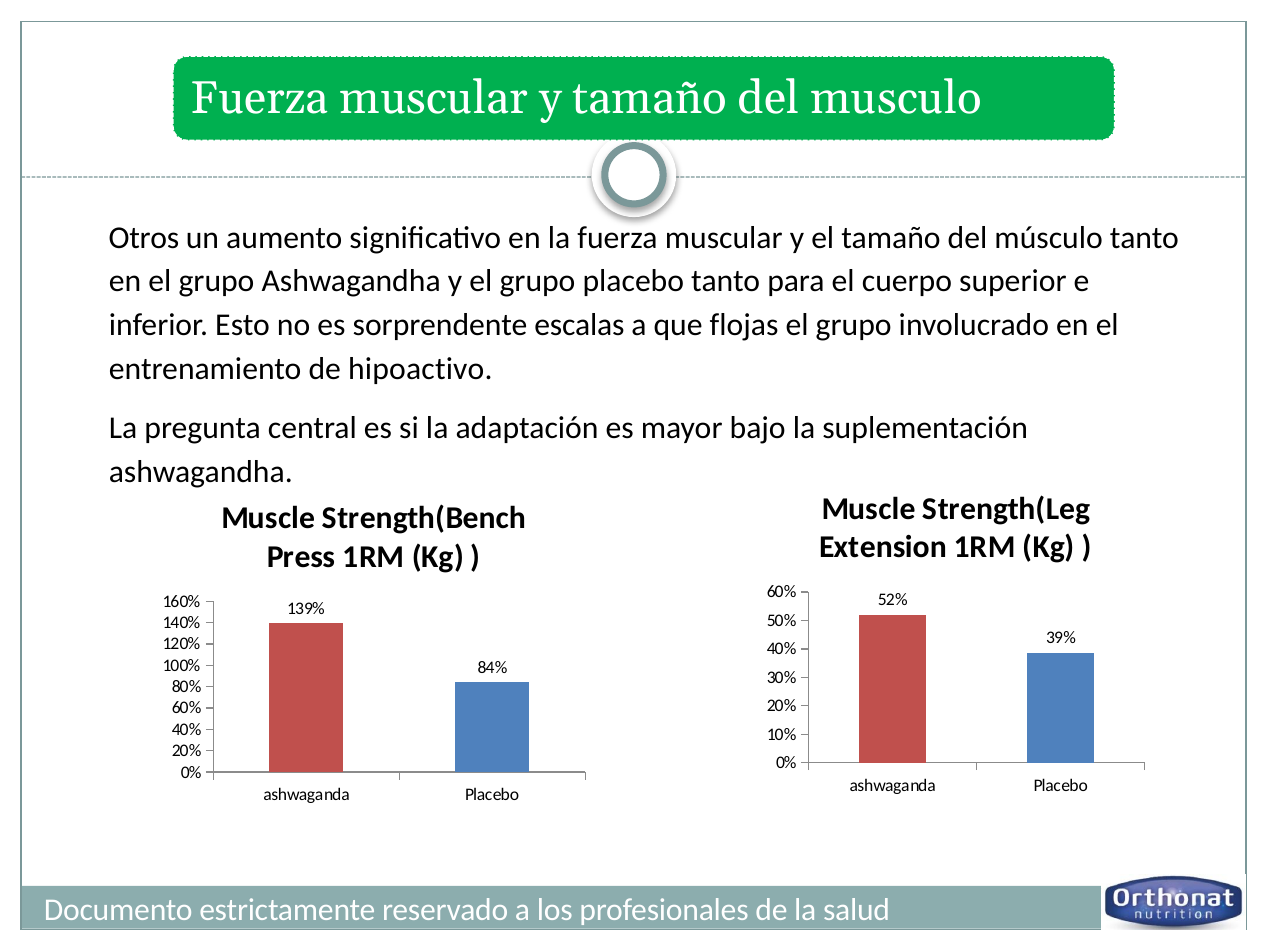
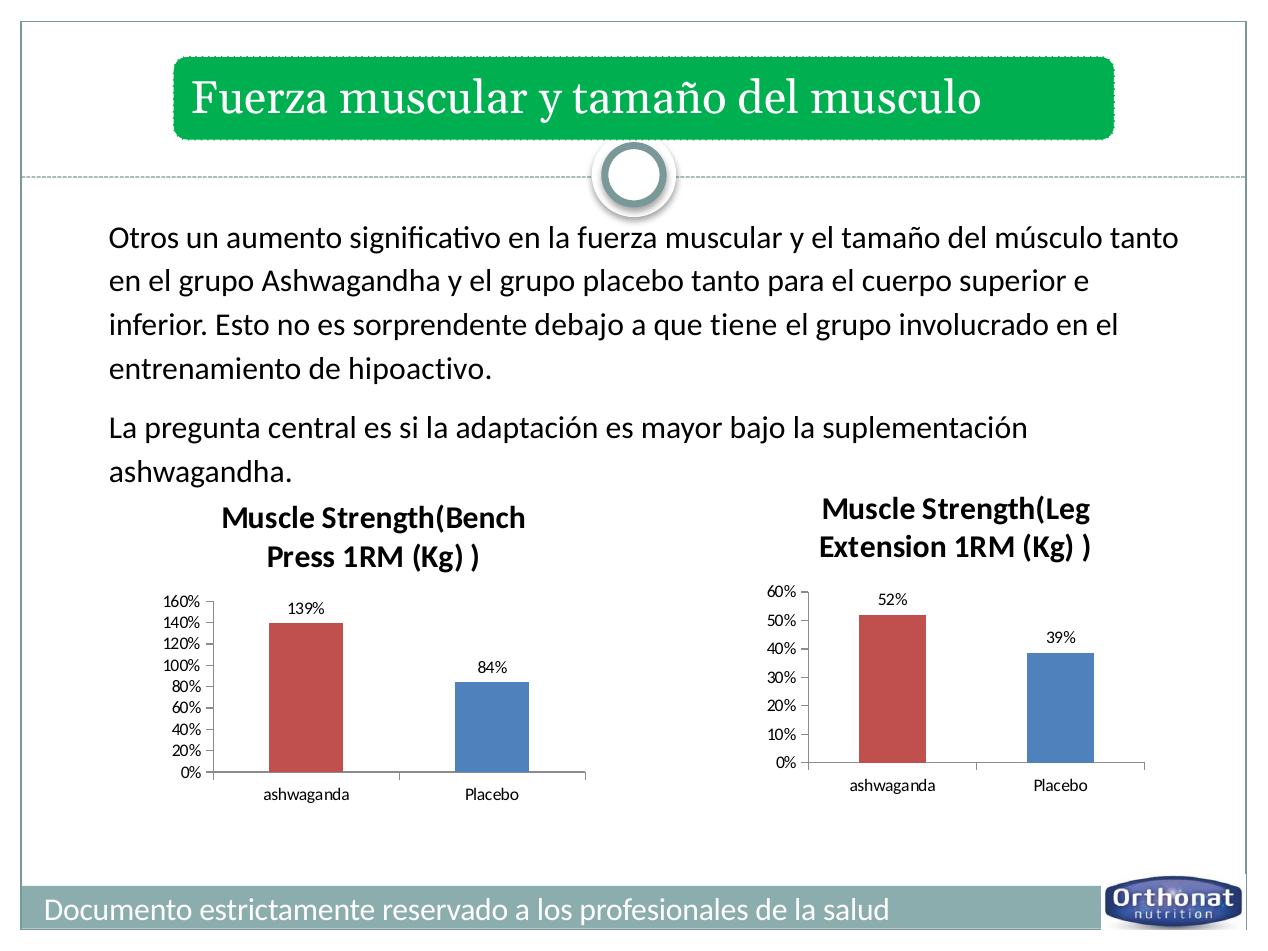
escalas: escalas -> debajo
flojas: flojas -> tiene
